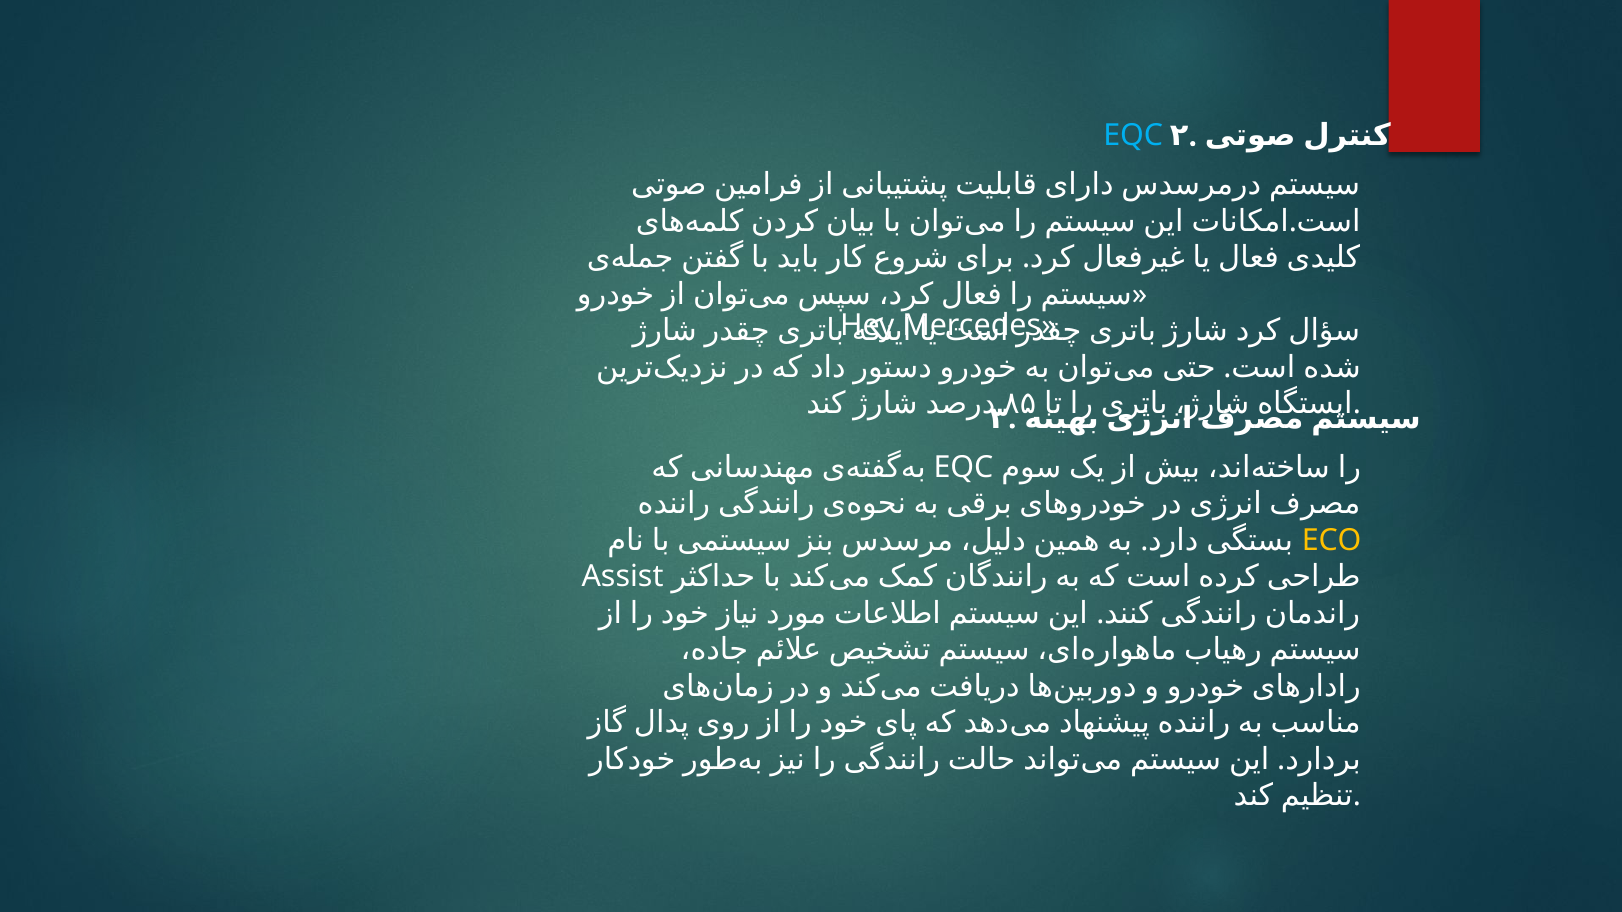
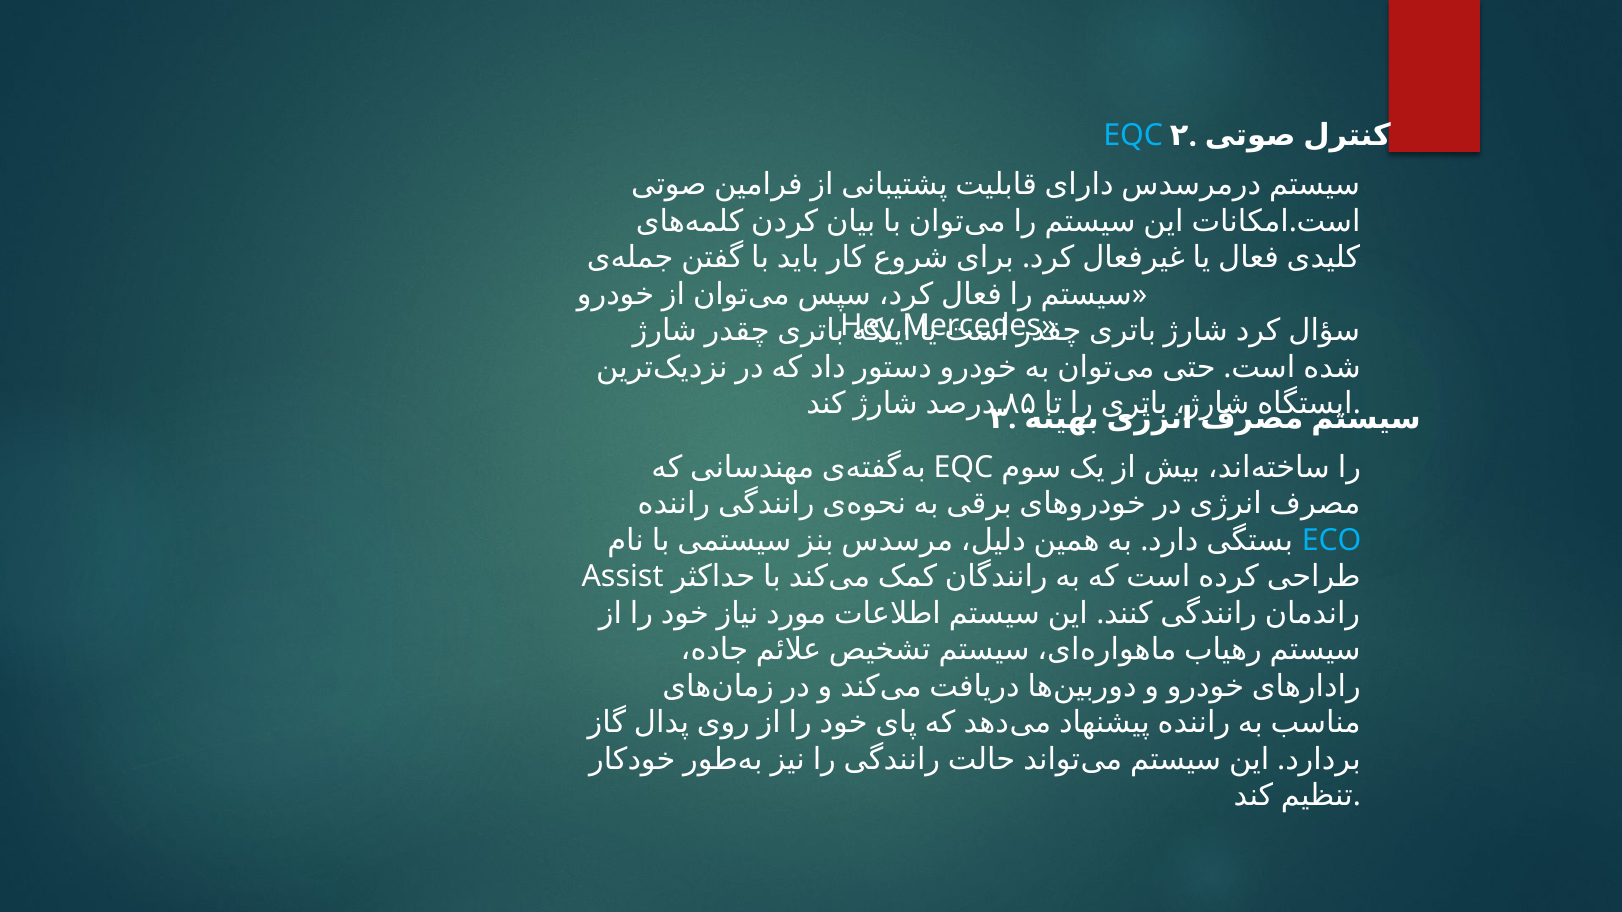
ECO colour: yellow -> light blue
